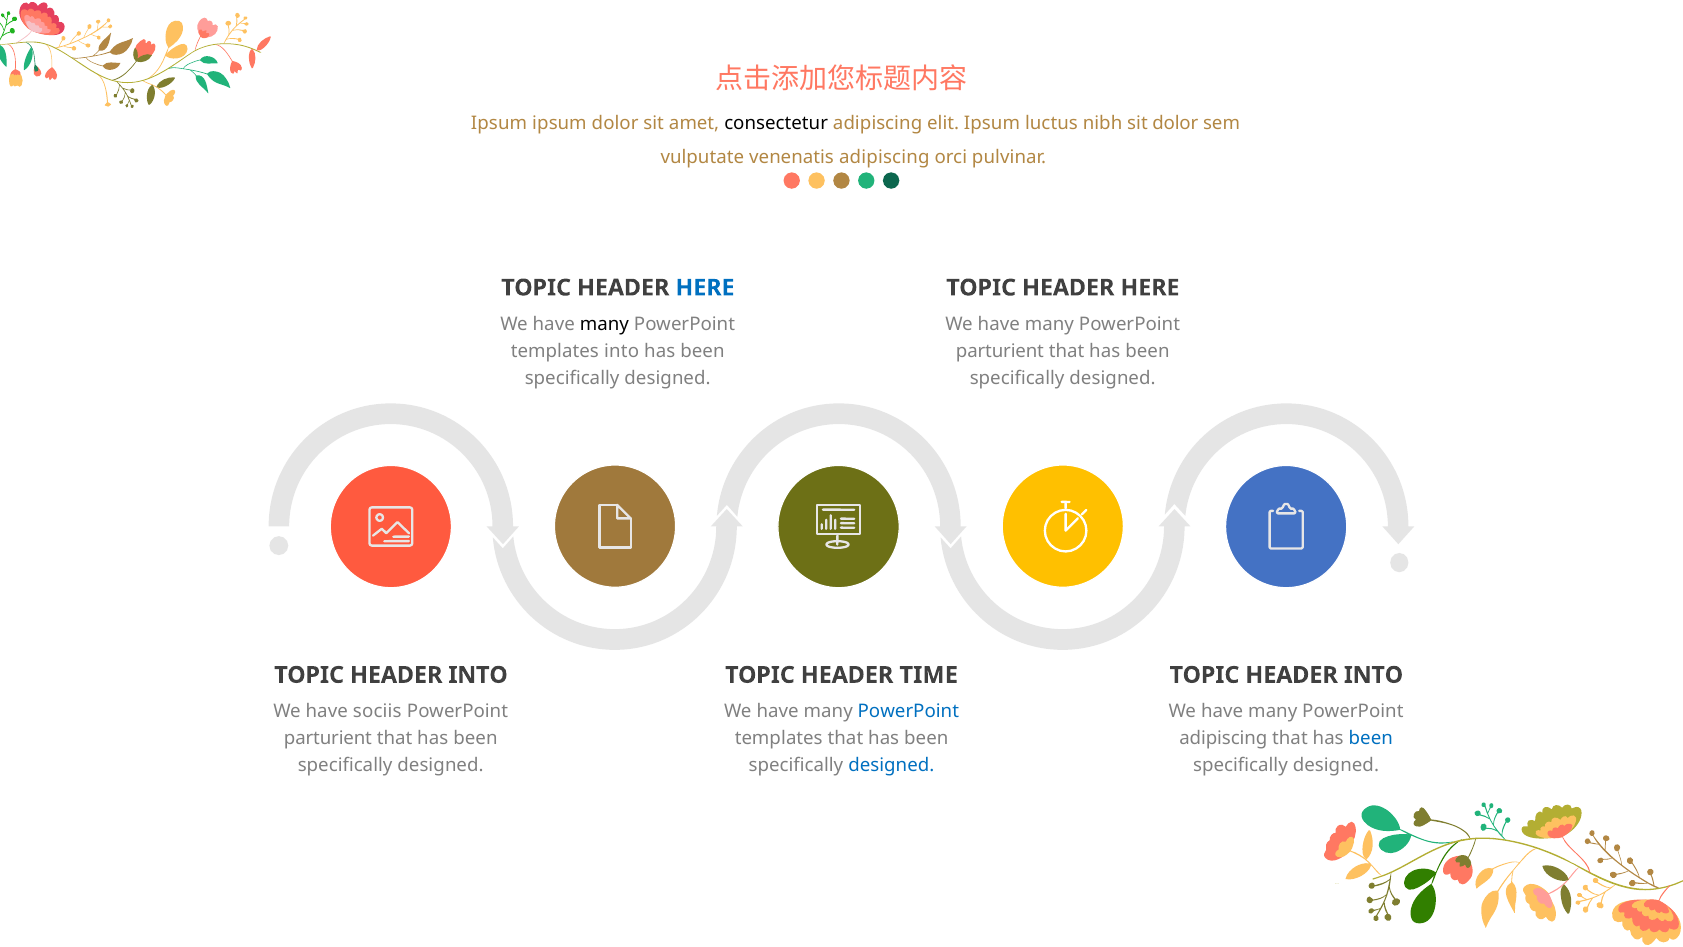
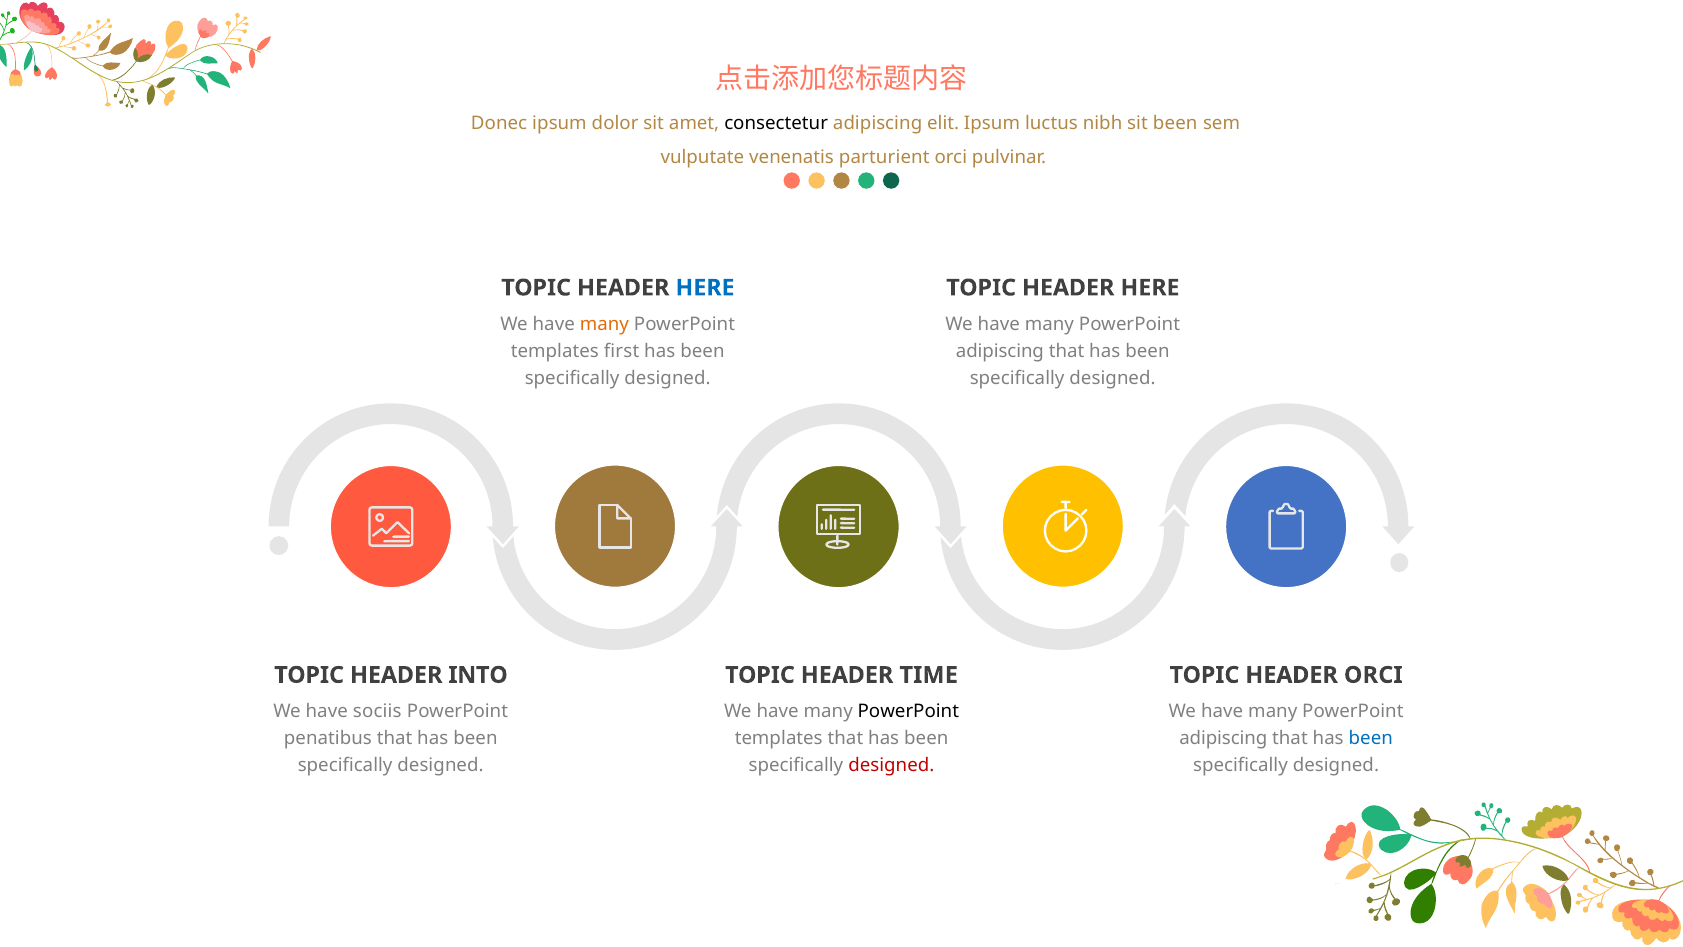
Ipsum at (499, 124): Ipsum -> Donec
sit dolor: dolor -> been
venenatis adipiscing: adipiscing -> parturient
many at (604, 324) colour: black -> orange
templates into: into -> first
parturient at (1000, 351): parturient -> adipiscing
INTO at (1373, 675): INTO -> ORCI
PowerPoint at (908, 711) colour: blue -> black
parturient at (328, 738): parturient -> penatibus
designed at (891, 765) colour: blue -> red
